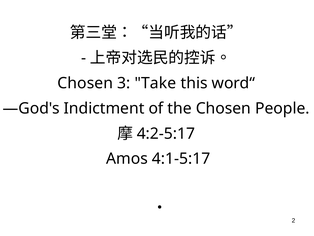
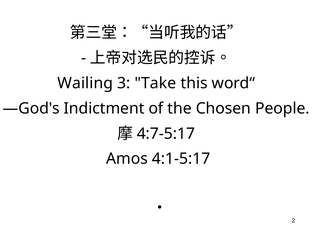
Chosen at (85, 83): Chosen -> Wailing
4:2-5:17: 4:2-5:17 -> 4:7-5:17
